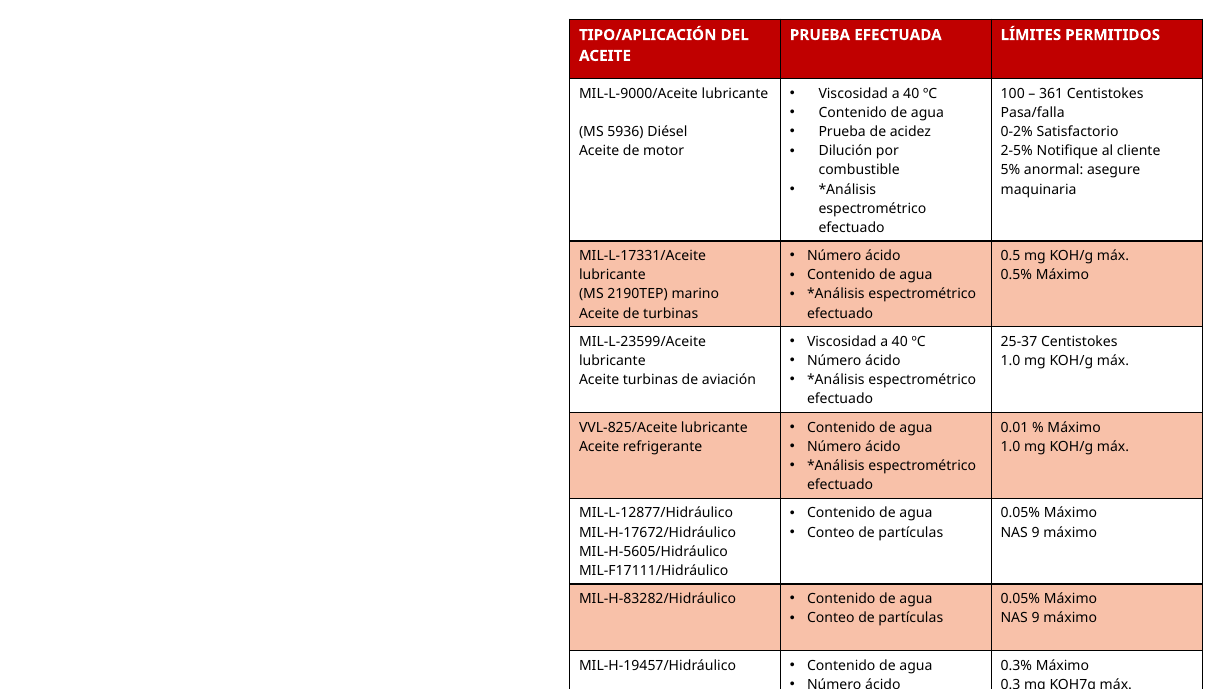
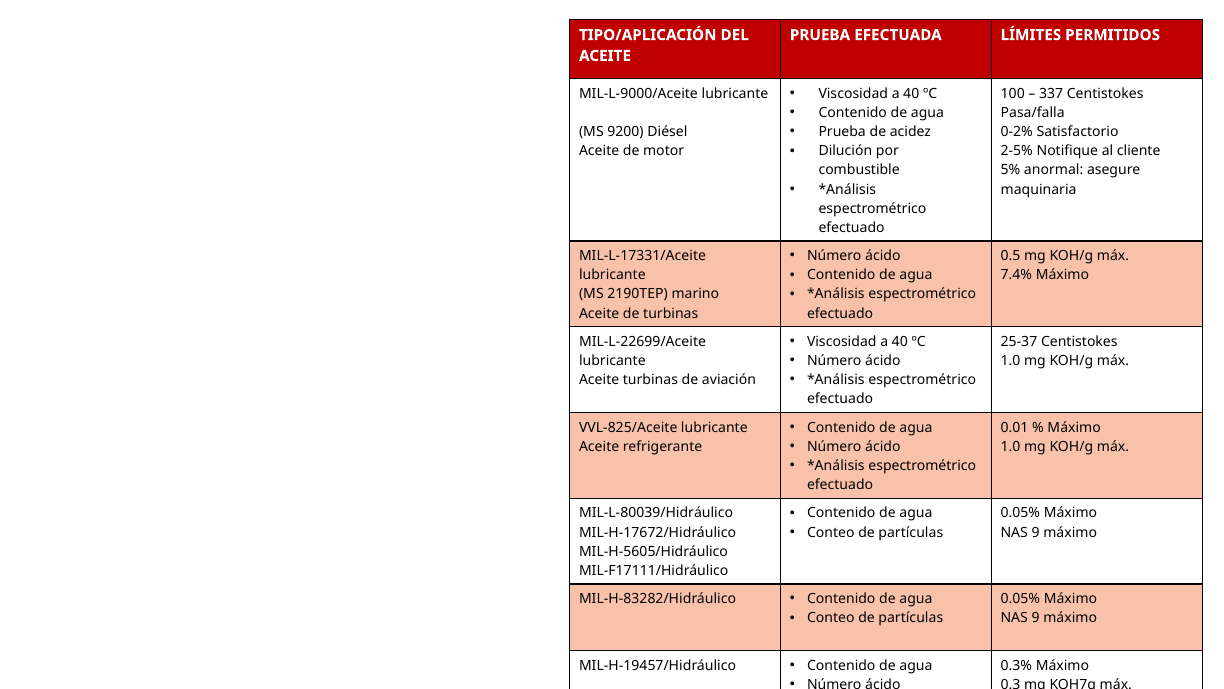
361: 361 -> 337
5936: 5936 -> 9200
0.5%: 0.5% -> 7.4%
MIL-L-23599/Aceite: MIL-L-23599/Aceite -> MIL-L-22699/Aceite
MIL-L-12877/Hidráulico: MIL-L-12877/Hidráulico -> MIL-L-80039/Hidráulico
